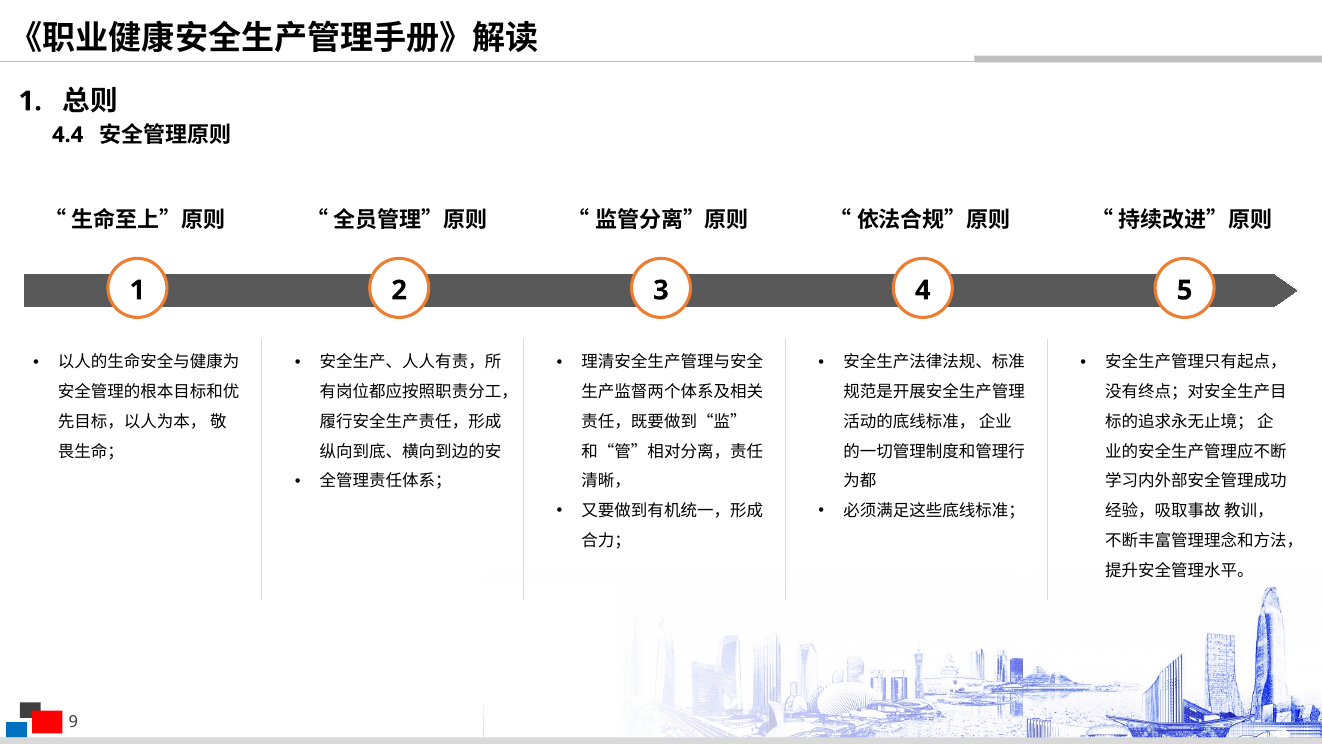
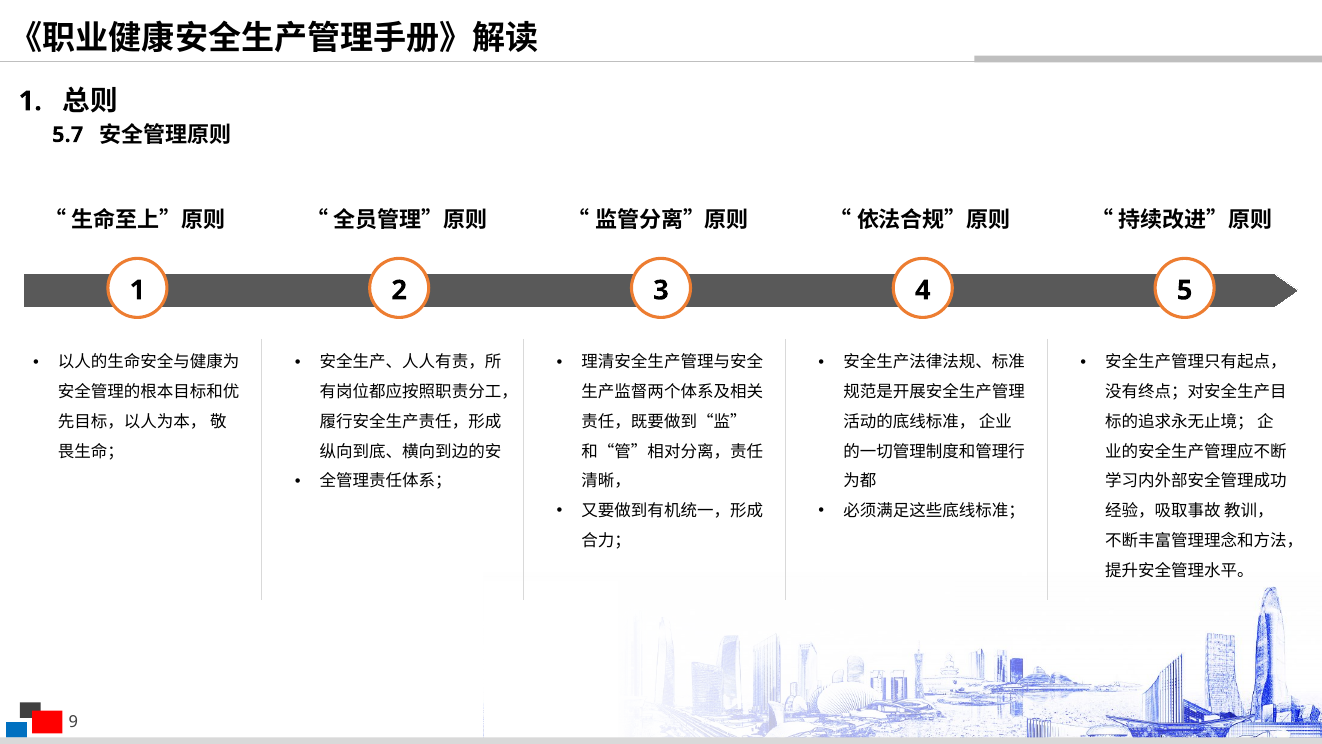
4.4: 4.4 -> 5.7
